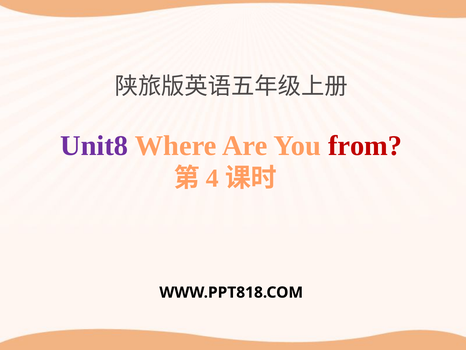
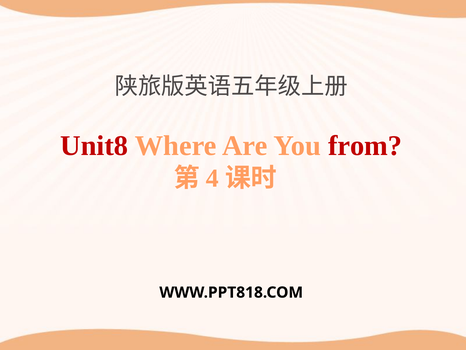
Unit8 colour: purple -> red
